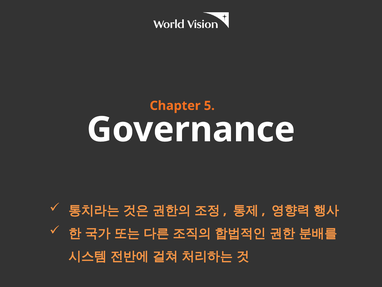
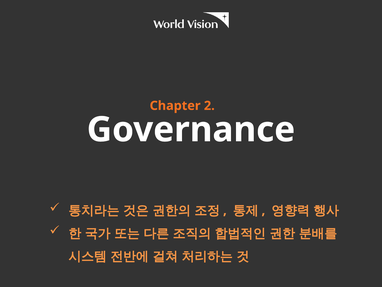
5: 5 -> 2
